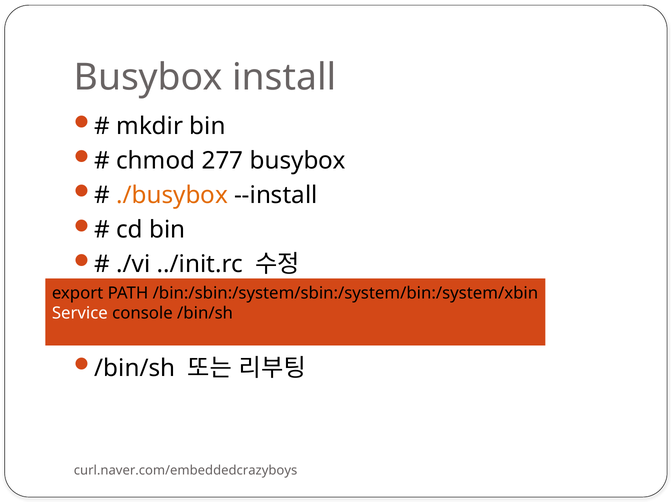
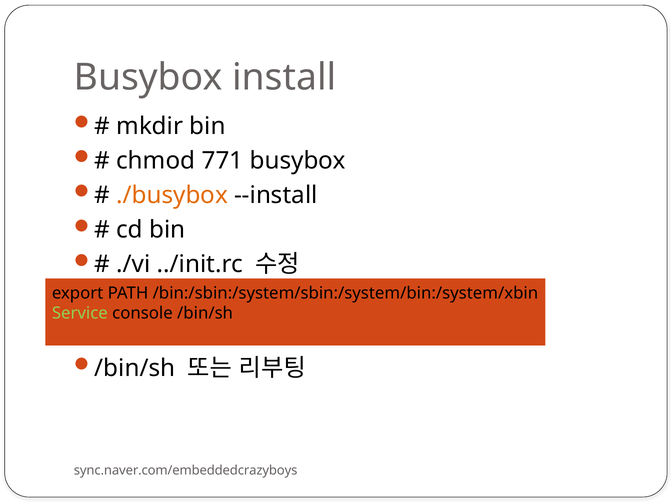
277: 277 -> 771
Service colour: white -> light green
curl.naver.com/embeddedcrazyboys: curl.naver.com/embeddedcrazyboys -> sync.naver.com/embeddedcrazyboys
